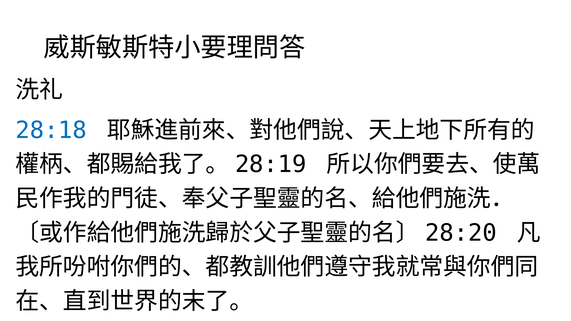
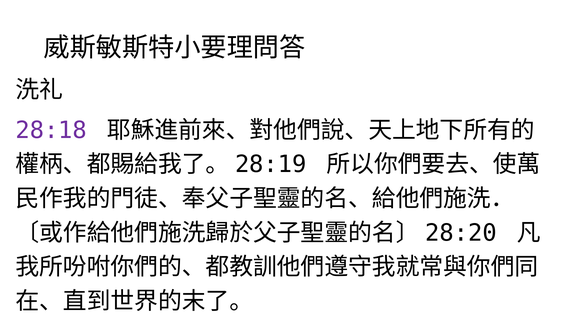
28:18 colour: blue -> purple
